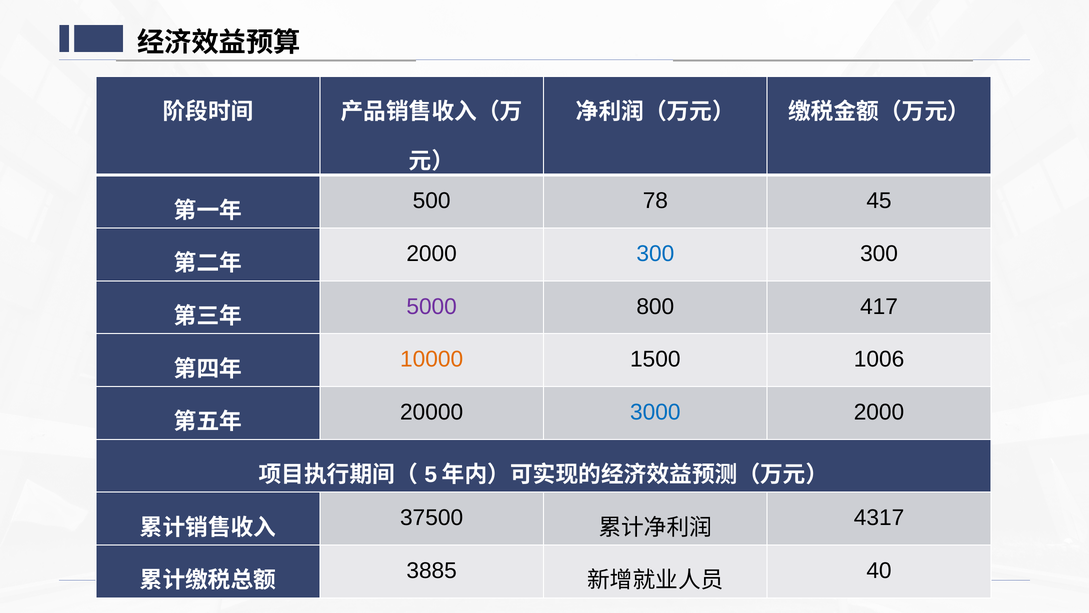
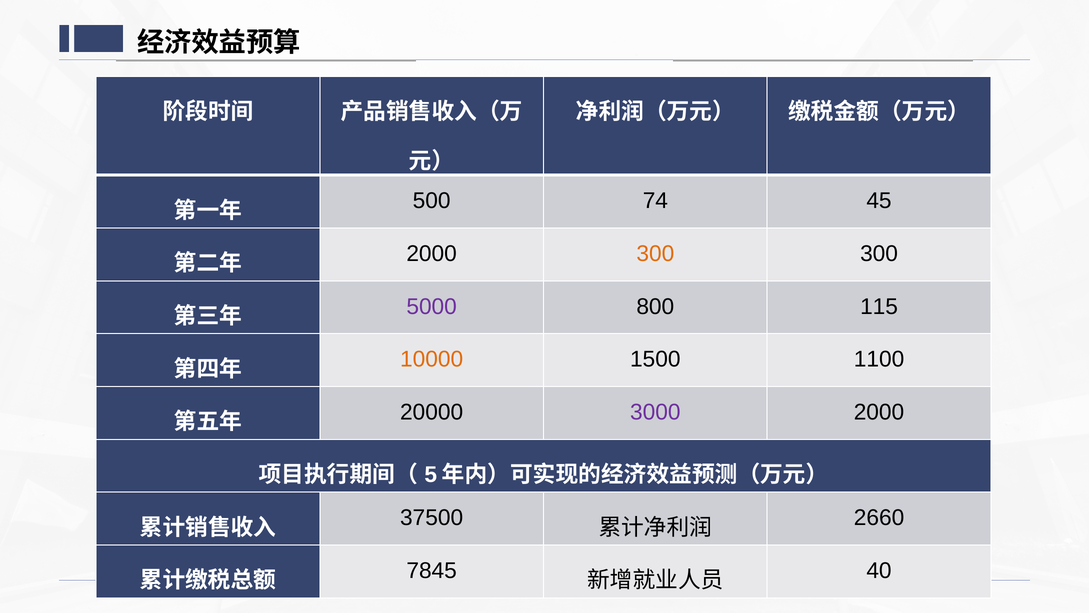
78: 78 -> 74
300 at (655, 254) colour: blue -> orange
417: 417 -> 115
1006: 1006 -> 1100
3000 colour: blue -> purple
4317: 4317 -> 2660
3885: 3885 -> 7845
